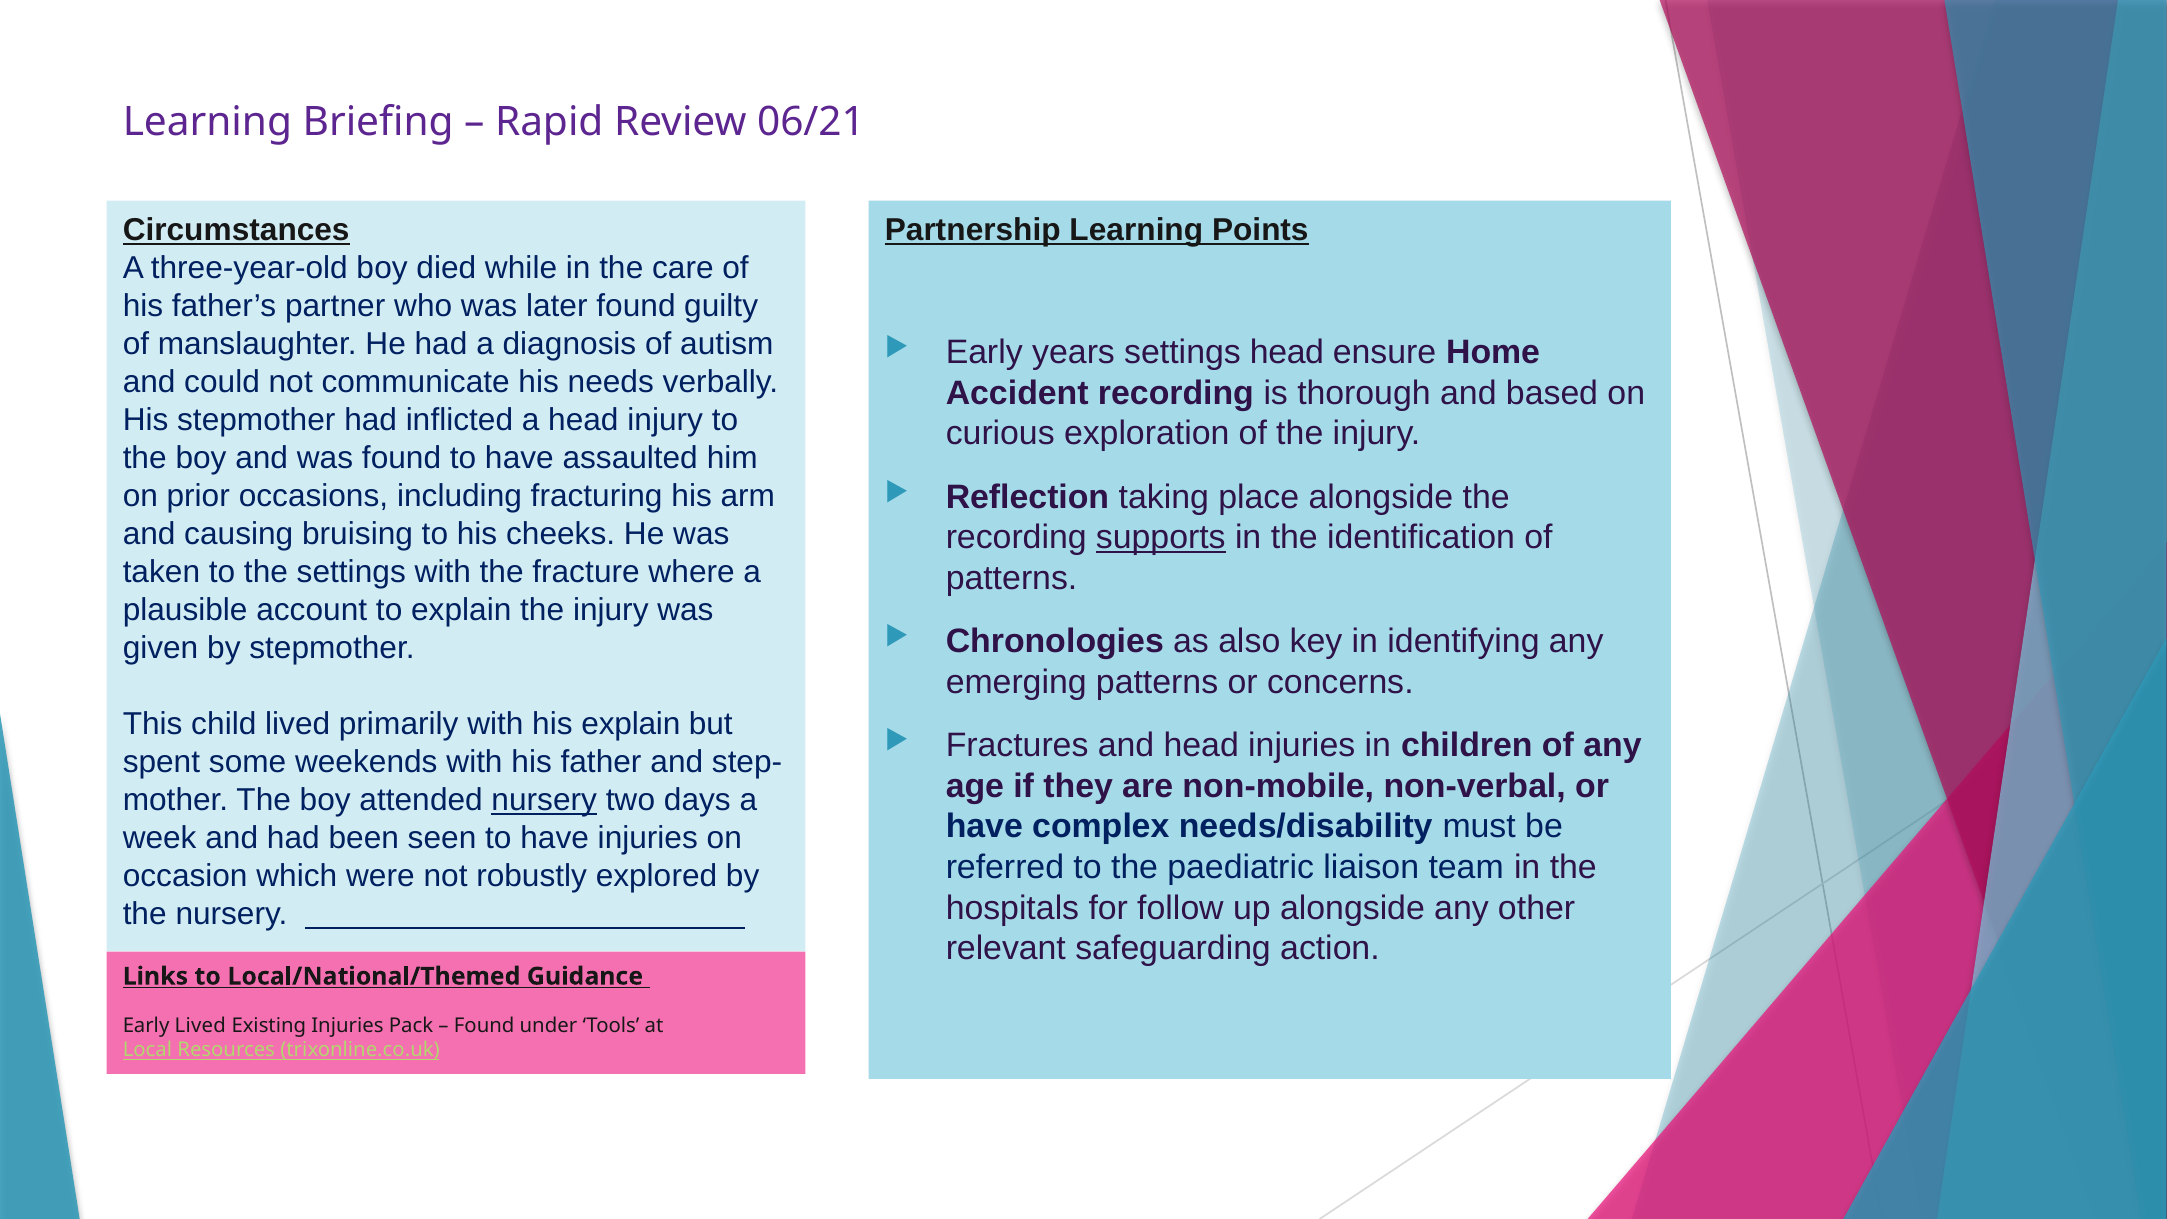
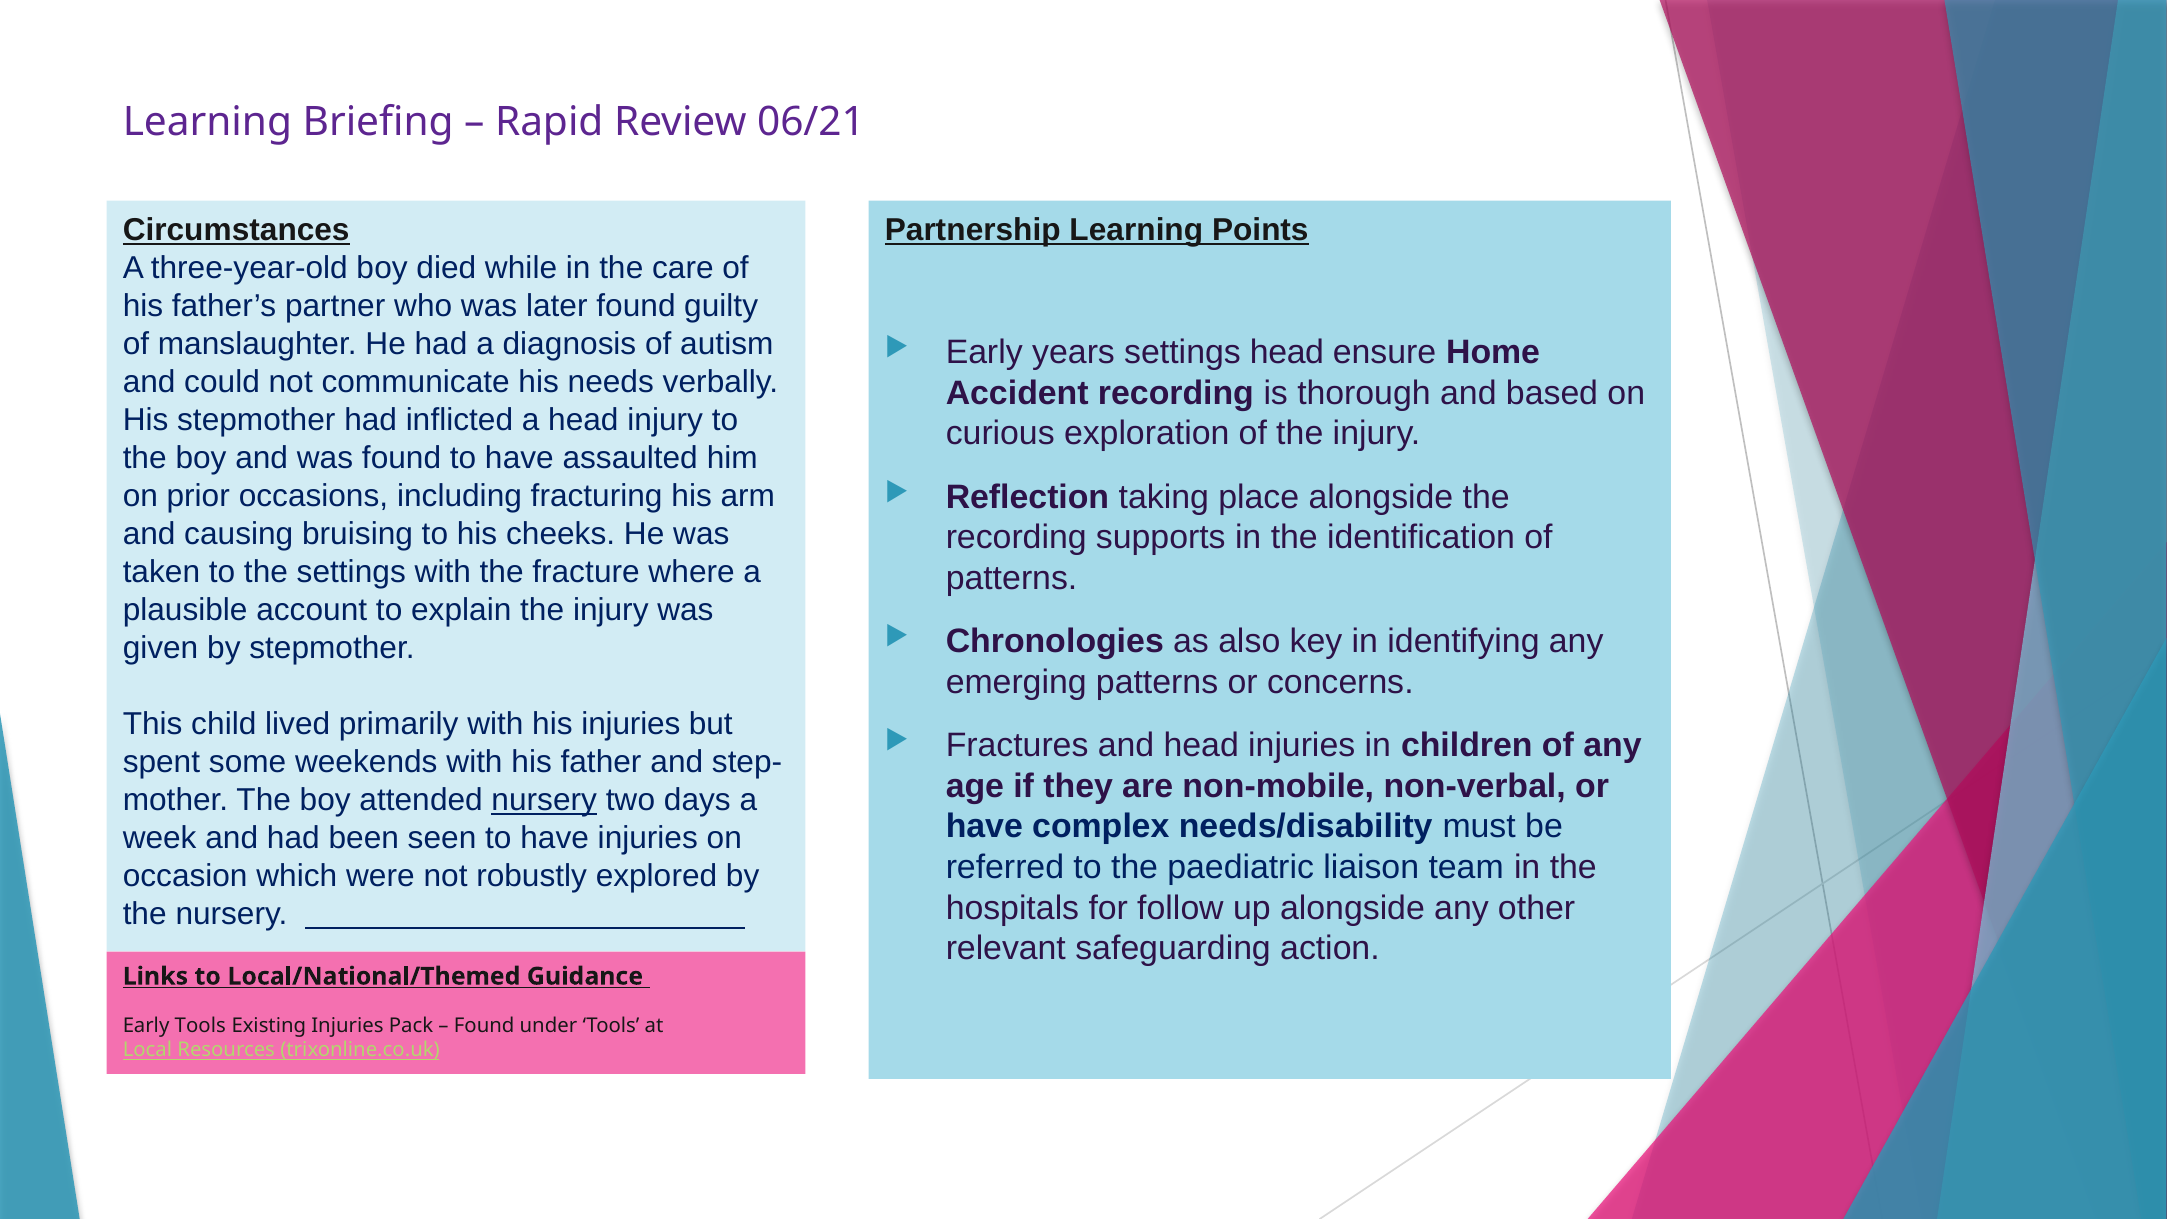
supports underline: present -> none
his explain: explain -> injuries
Early Lived: Lived -> Tools
